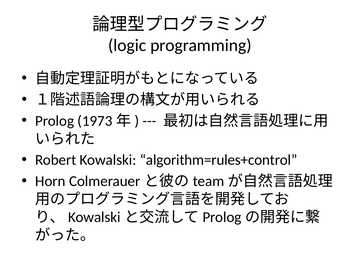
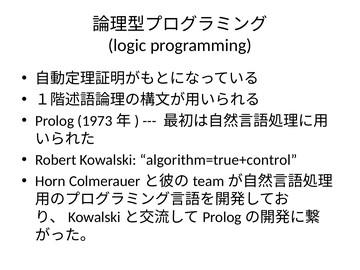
algorithm=rules+control: algorithm=rules+control -> algorithm=true+control
